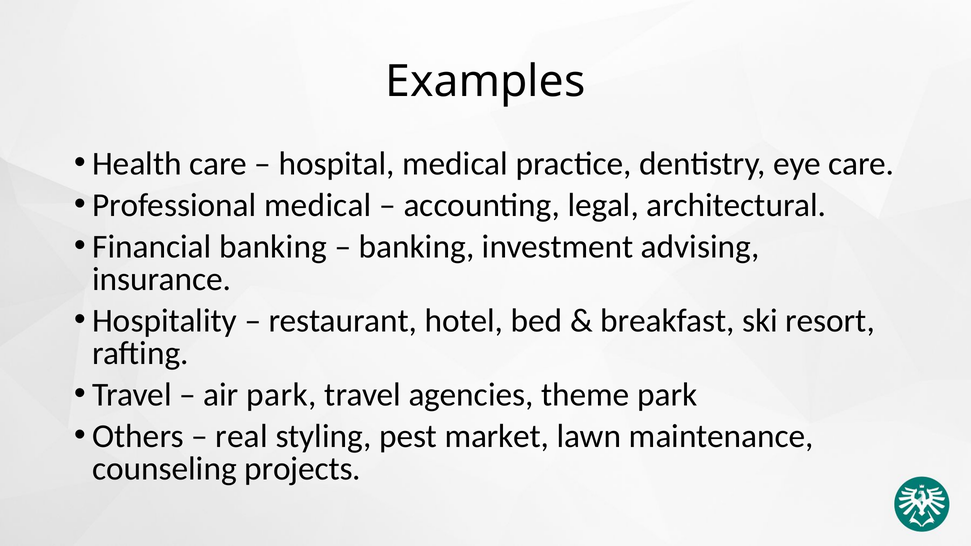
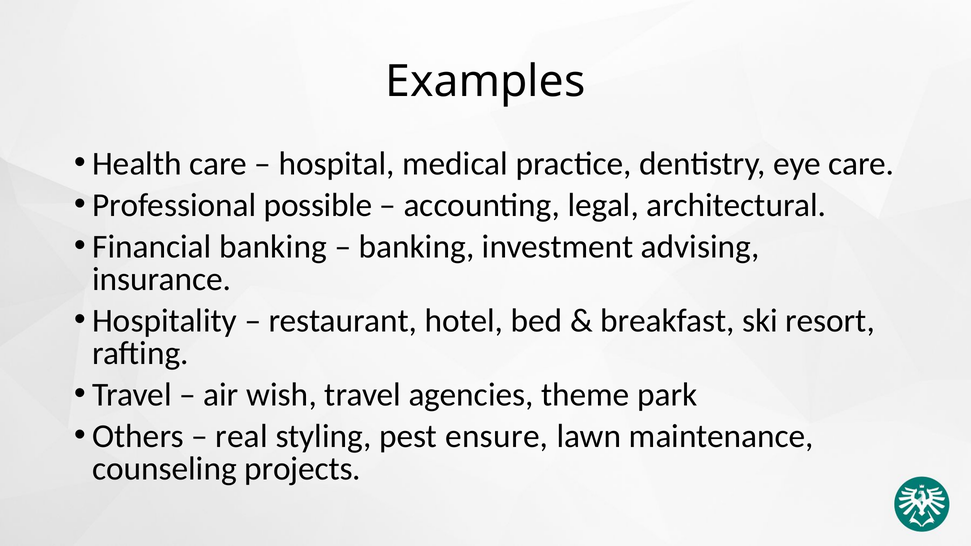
Professional medical: medical -> possible
air park: park -> wish
market: market -> ensure
